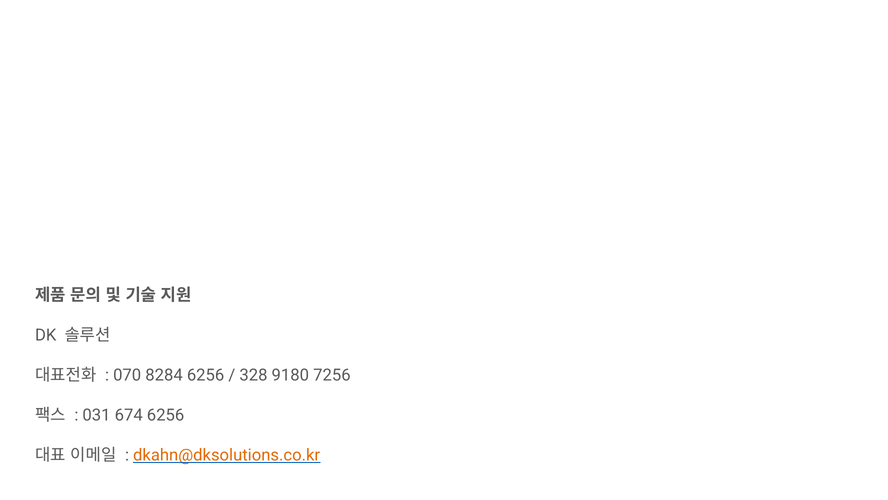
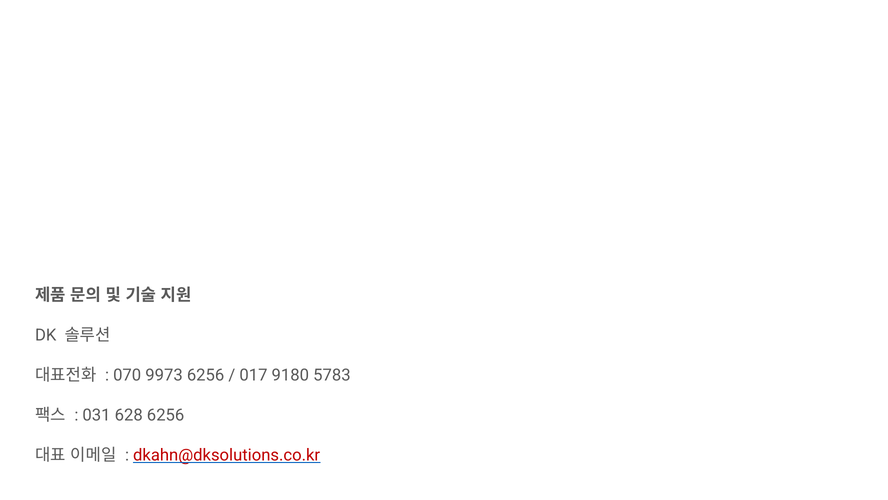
8284: 8284 -> 9973
328: 328 -> 017
7256: 7256 -> 5783
674: 674 -> 628
dkahn@dksolutions.co.kr colour: orange -> red
